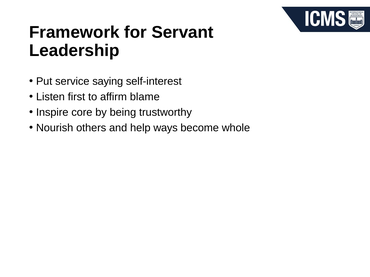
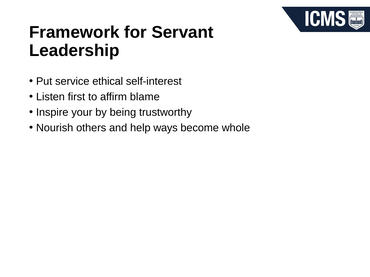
saying: saying -> ethical
core: core -> your
